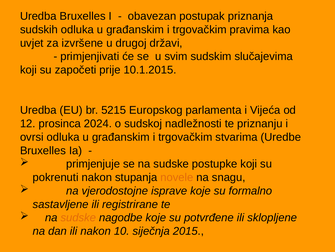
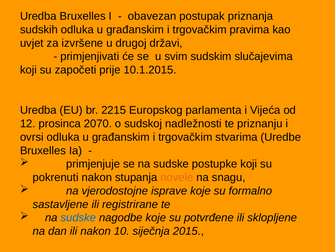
5215: 5215 -> 2215
2024: 2024 -> 2070
sudske at (78, 217) colour: orange -> blue
